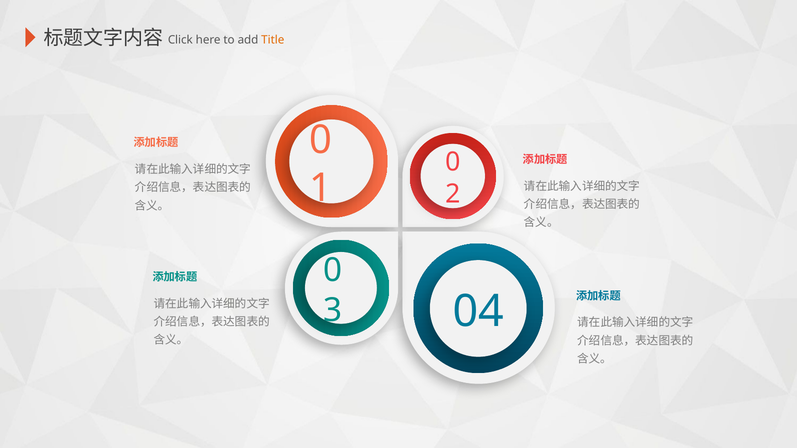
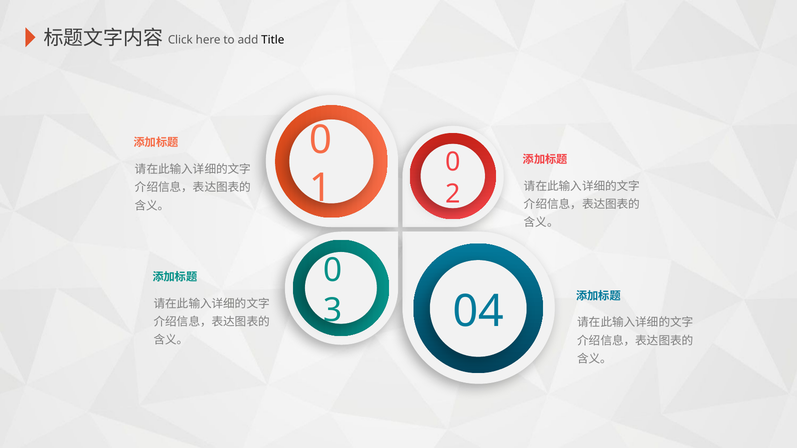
Title colour: orange -> black
